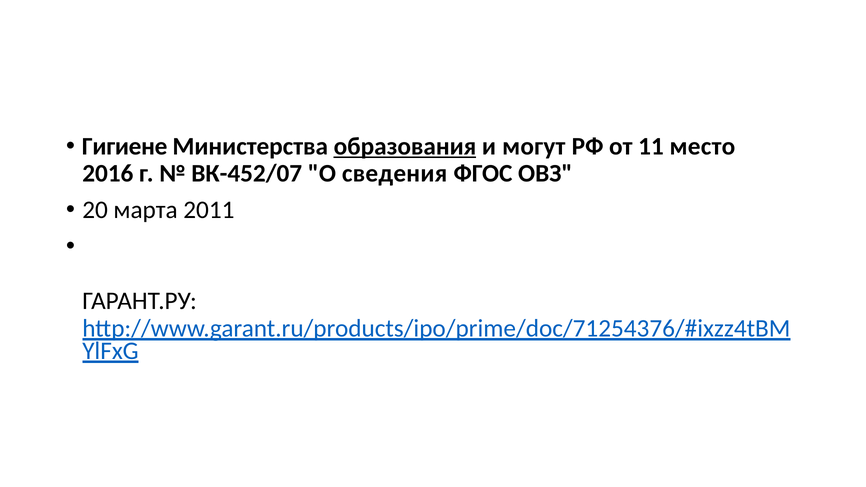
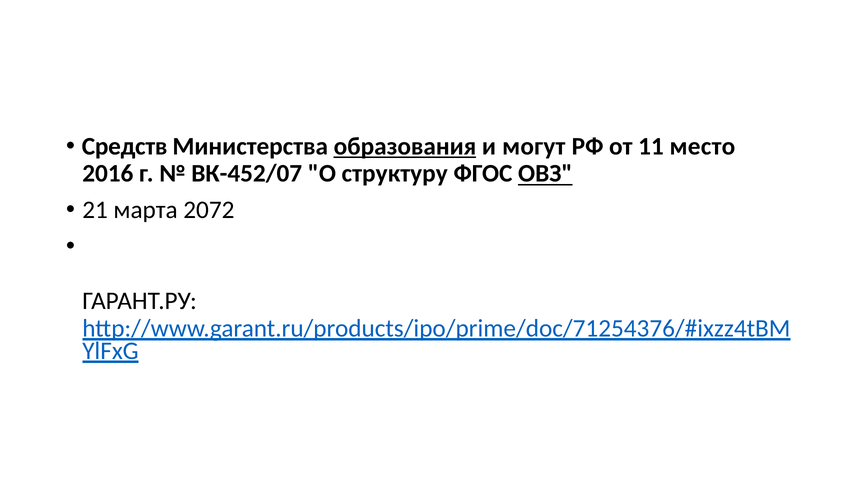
Гигиене: Гигиене -> Средств
сведения: сведения -> структуру
ОВЗ underline: none -> present
20: 20 -> 21
2011: 2011 -> 2072
